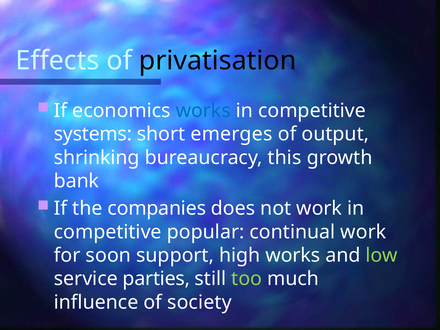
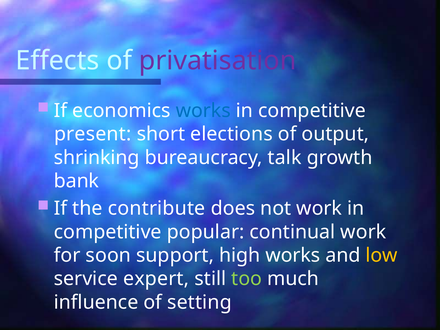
privatisation colour: black -> purple
systems: systems -> present
emerges: emerges -> elections
this: this -> talk
companies: companies -> contribute
low colour: light green -> yellow
parties: parties -> expert
society: society -> setting
